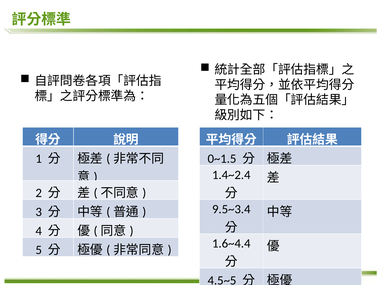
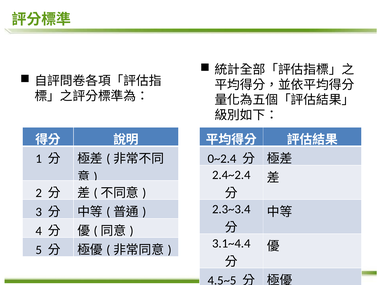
0~1.5: 0~1.5 -> 0~2.4
1.4~2.4: 1.4~2.4 -> 2.4~2.4
9.5~3.4: 9.5~3.4 -> 2.3~3.4
1.6~4.4: 1.6~4.4 -> 3.1~4.4
